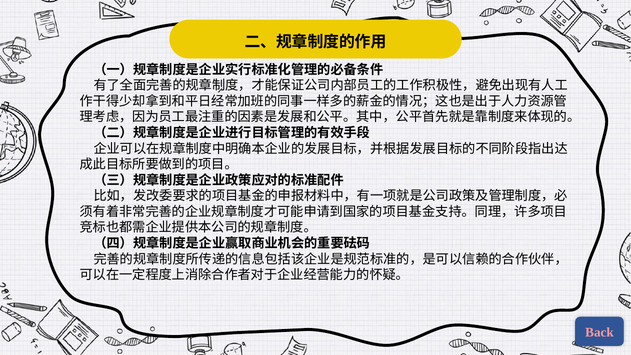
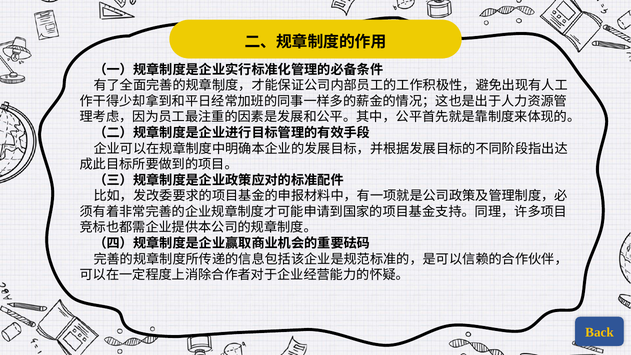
Back colour: pink -> yellow
